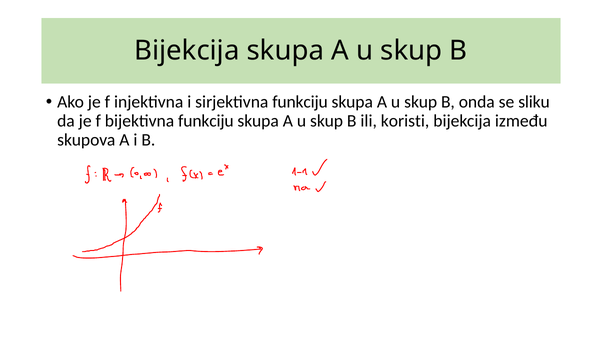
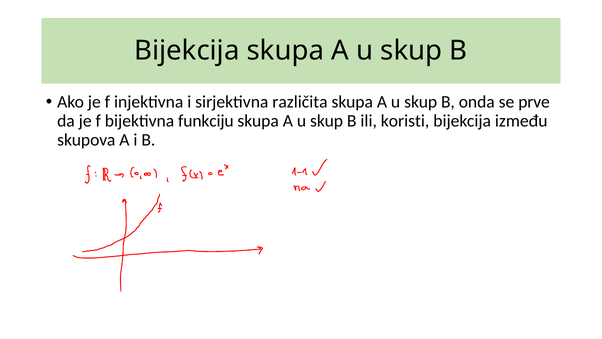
sirjektivna funkciju: funkciju -> različita
sliku: sliku -> prve
